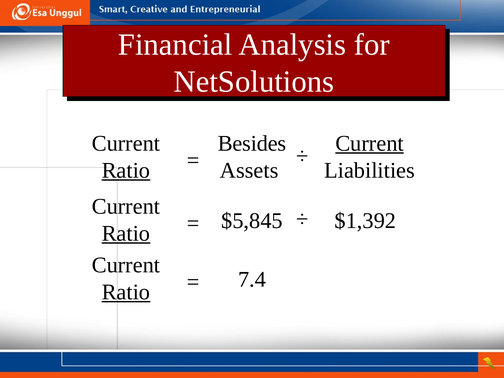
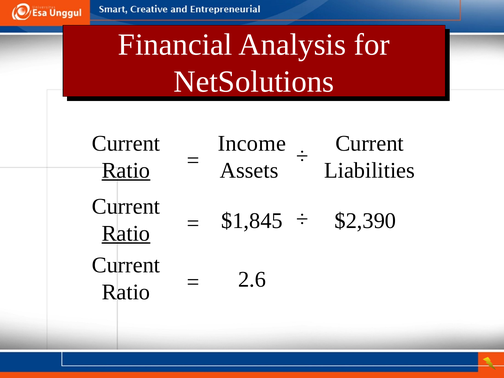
Besides: Besides -> Income
Current at (370, 143) underline: present -> none
$5,845: $5,845 -> $1,845
$1,392: $1,392 -> $2,390
Ratio at (126, 292) underline: present -> none
7.4: 7.4 -> 2.6
